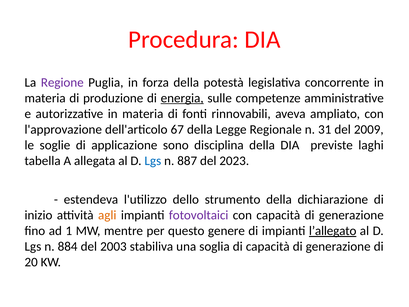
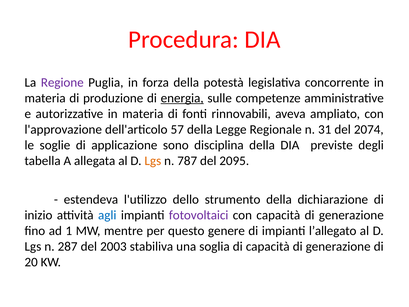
67: 67 -> 57
2009: 2009 -> 2074
laghi: laghi -> degli
Lgs at (153, 161) colour: blue -> orange
887: 887 -> 787
2023: 2023 -> 2095
agli colour: orange -> blue
l’allegato underline: present -> none
884: 884 -> 287
